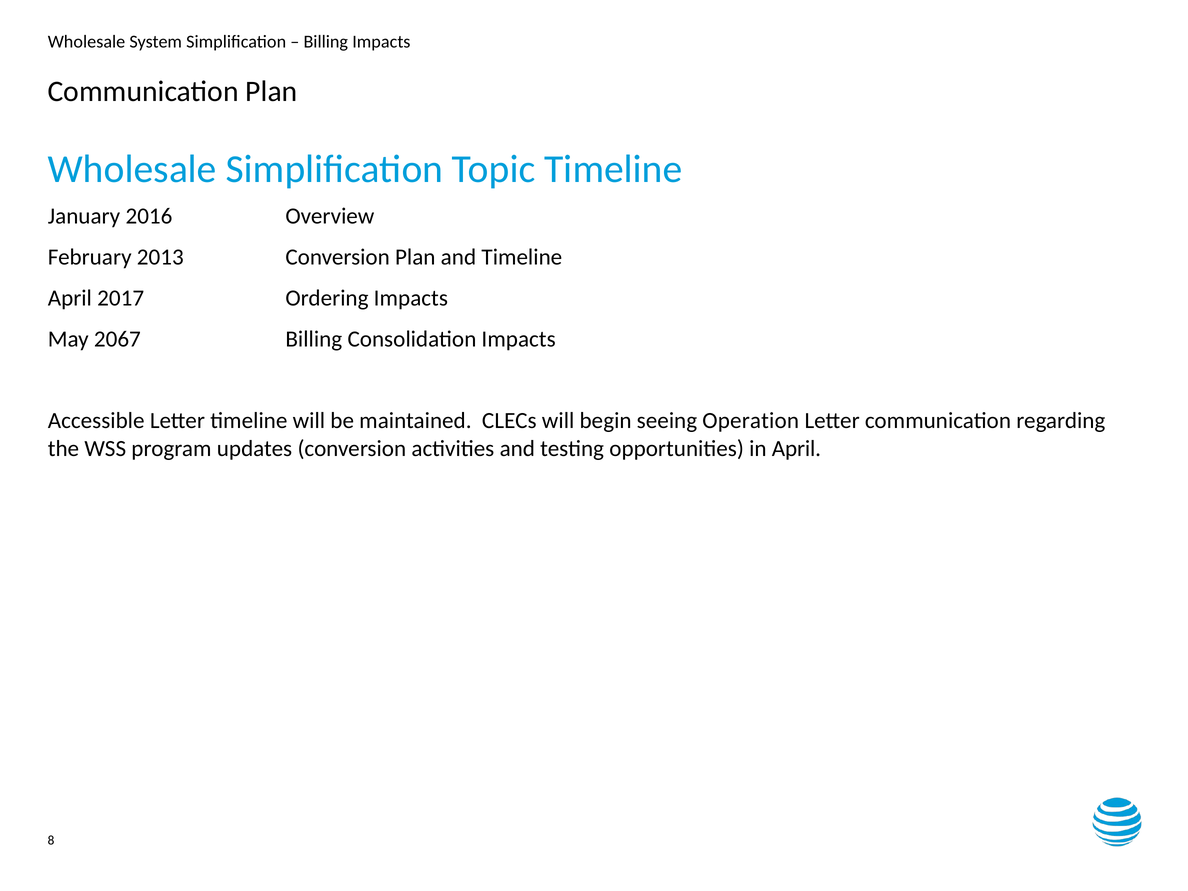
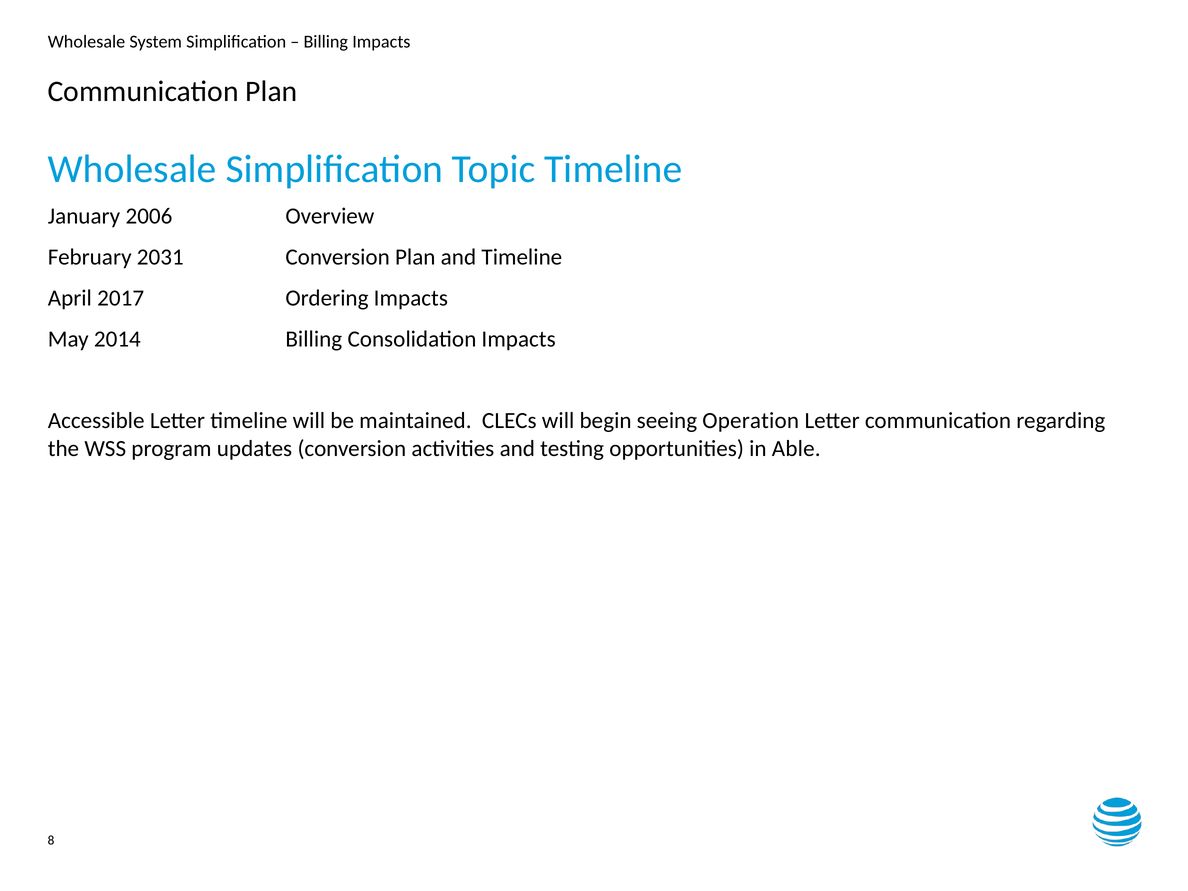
2016: 2016 -> 2006
2013: 2013 -> 2031
2067: 2067 -> 2014
in April: April -> Able
